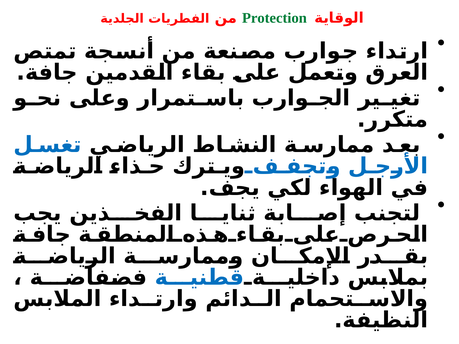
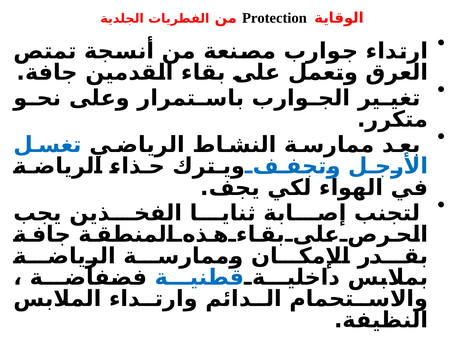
Protection colour: green -> black
